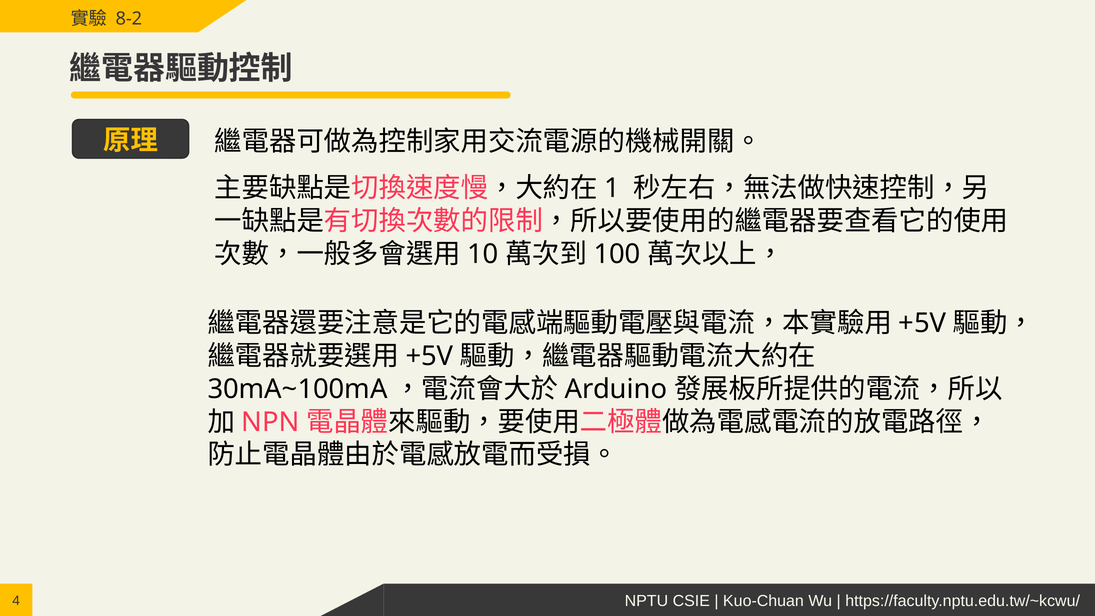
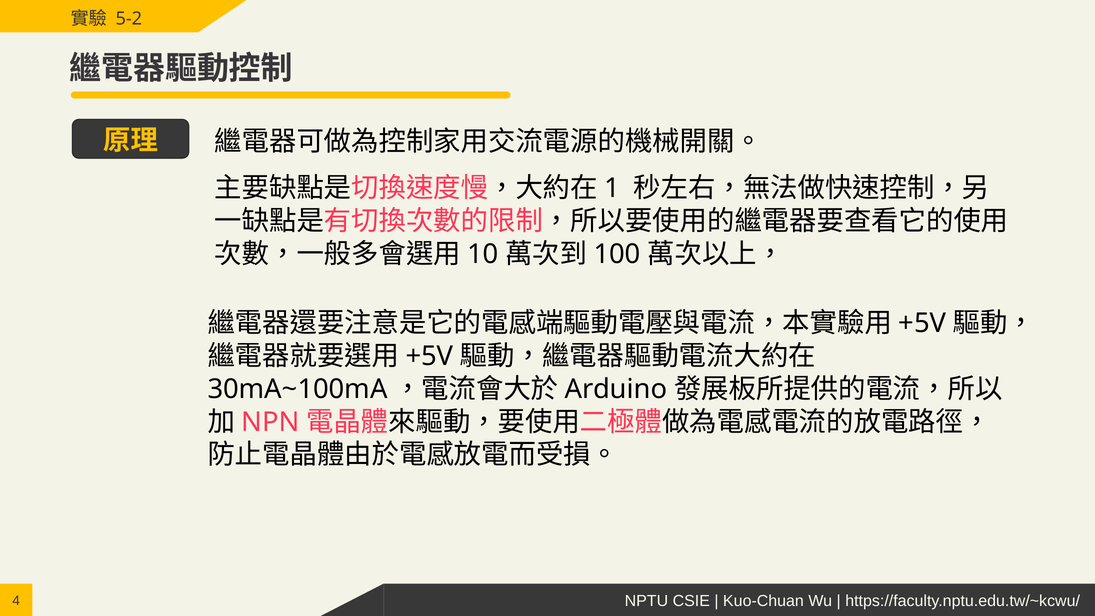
8-2: 8-2 -> 5-2
